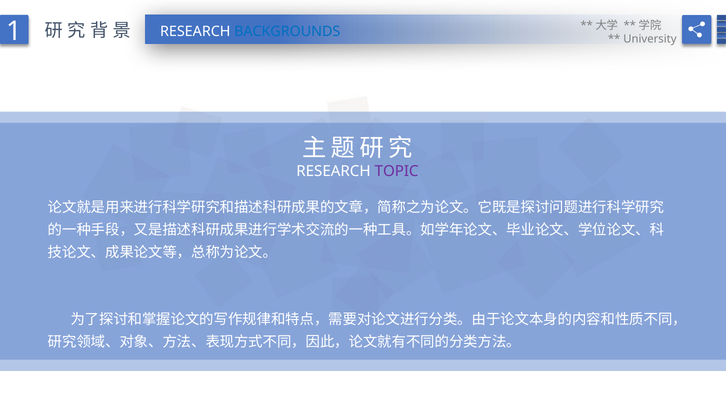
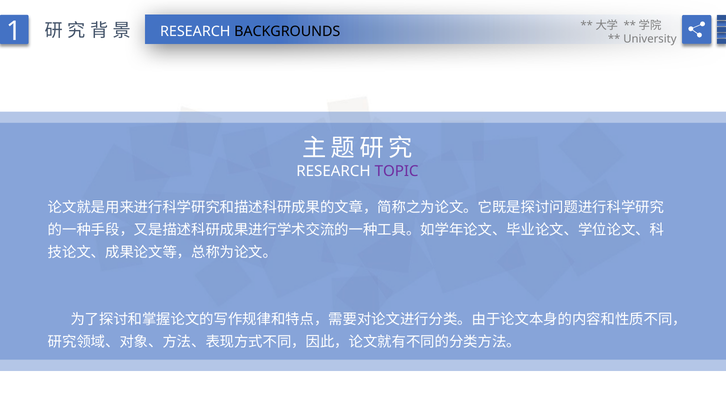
BACKGROUNDS colour: blue -> black
